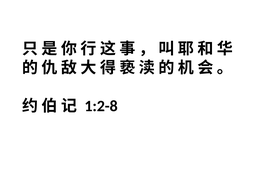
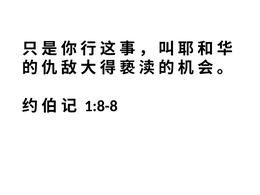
1:2-8: 1:2-8 -> 1:8-8
